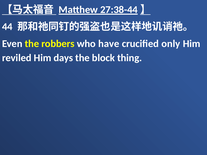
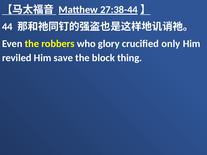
have: have -> glory
days: days -> save
